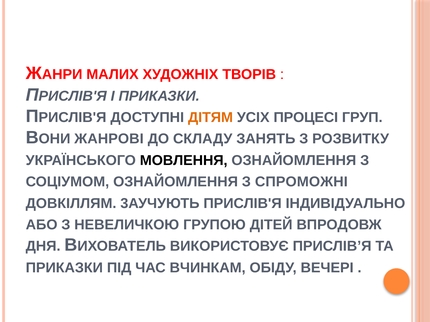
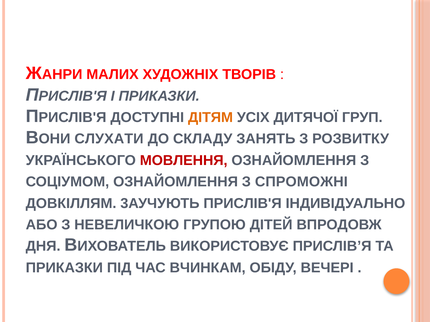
ПРОЦЕСІ: ПРОЦЕСІ -> ДИТЯЧОЇ
ЖАНРОВІ: ЖАНРОВІ -> СЛУХАТИ
МОВЛЕННЯ colour: black -> red
